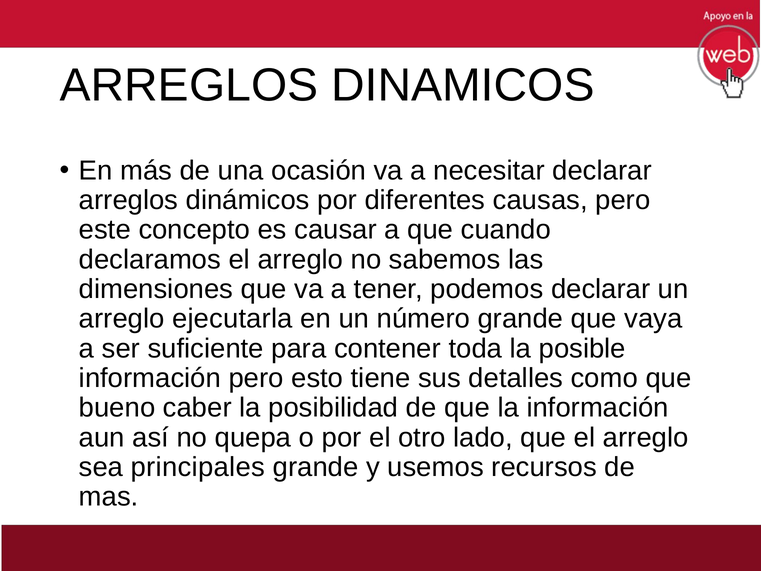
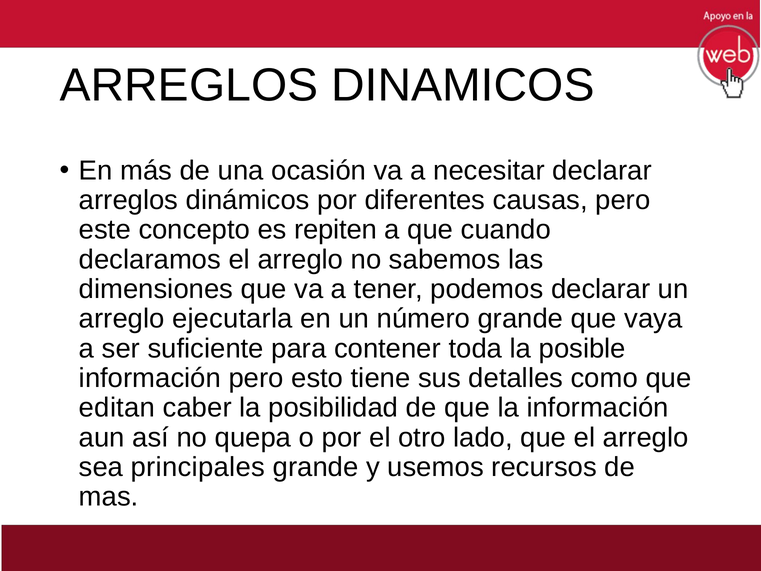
causar: causar -> repiten
bueno: bueno -> editan
